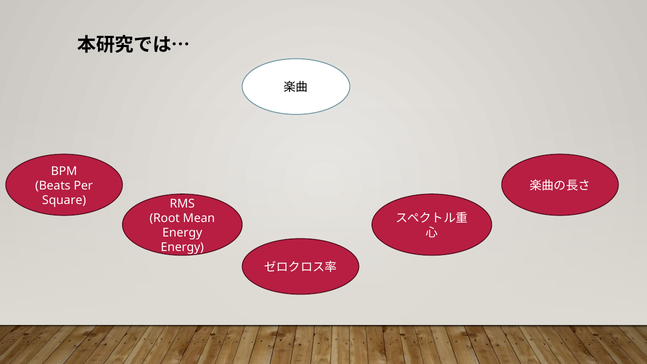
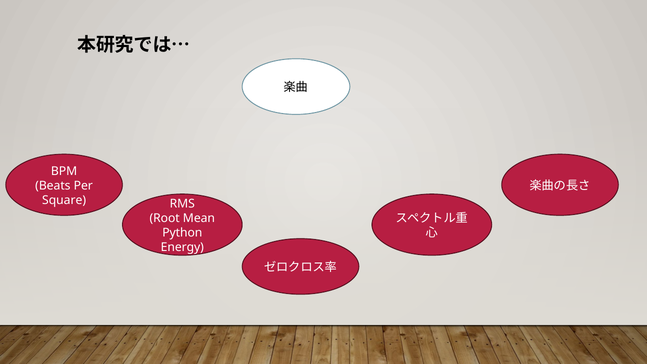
Energy at (182, 233): Energy -> Python
